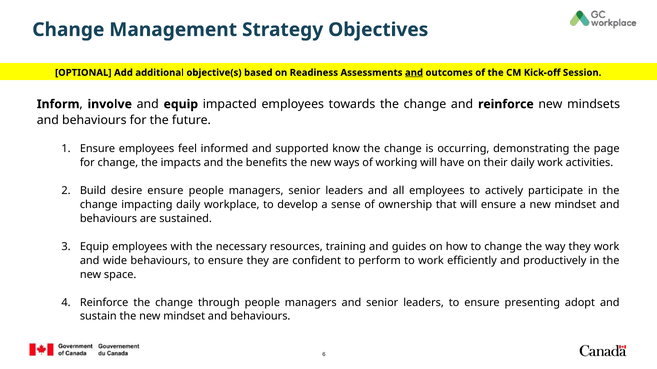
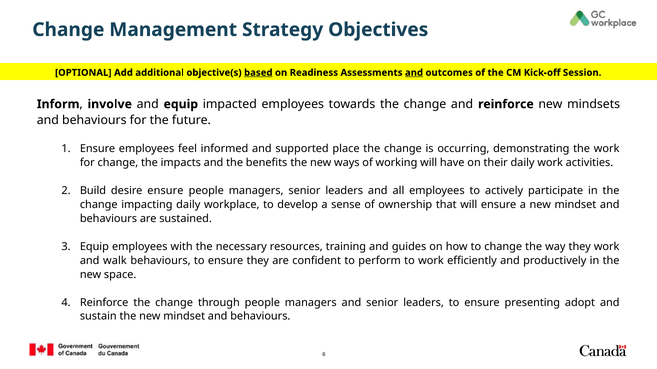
based underline: none -> present
know: know -> place
the page: page -> work
wide: wide -> walk
